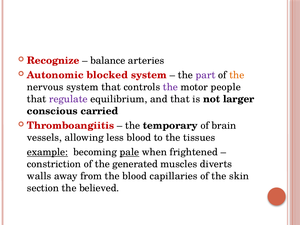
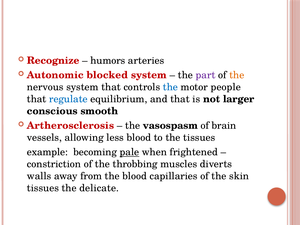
balance: balance -> humors
the at (170, 87) colour: purple -> blue
regulate colour: purple -> blue
carried: carried -> smooth
Thromboangiitis: Thromboangiitis -> Artherosclerosis
temporary: temporary -> vasospasm
example underline: present -> none
generated: generated -> throbbing
section at (43, 188): section -> tissues
believed: believed -> delicate
